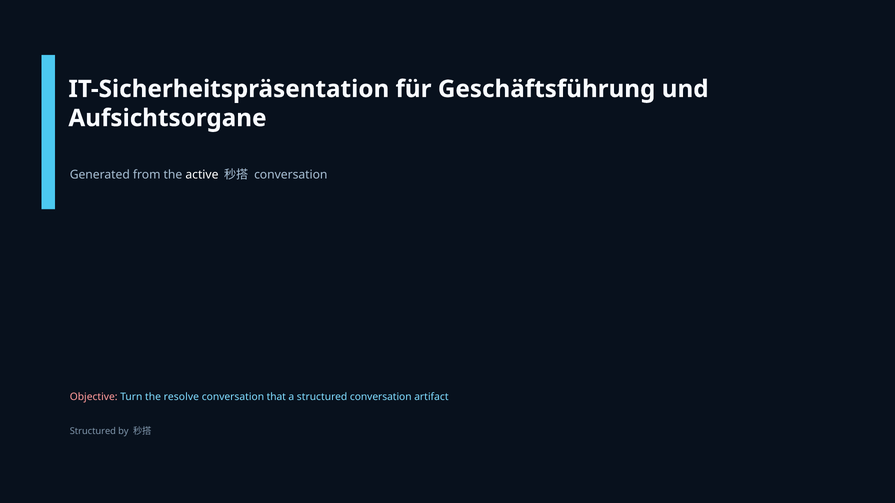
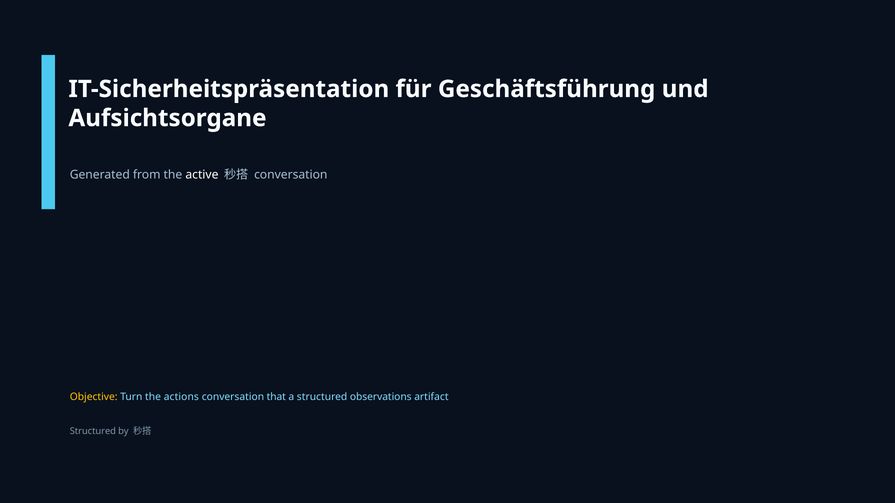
Objective colour: pink -> yellow
resolve: resolve -> actions
structured conversation: conversation -> observations
